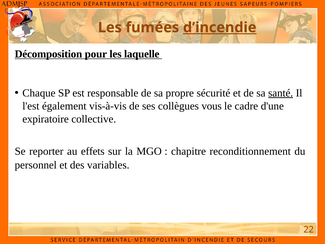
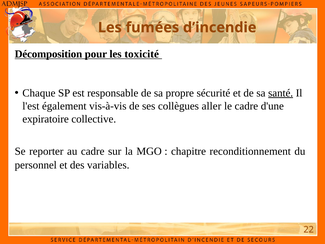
d’incendie underline: present -> none
laquelle: laquelle -> toxicité
vous: vous -> aller
au effets: effets -> cadre
